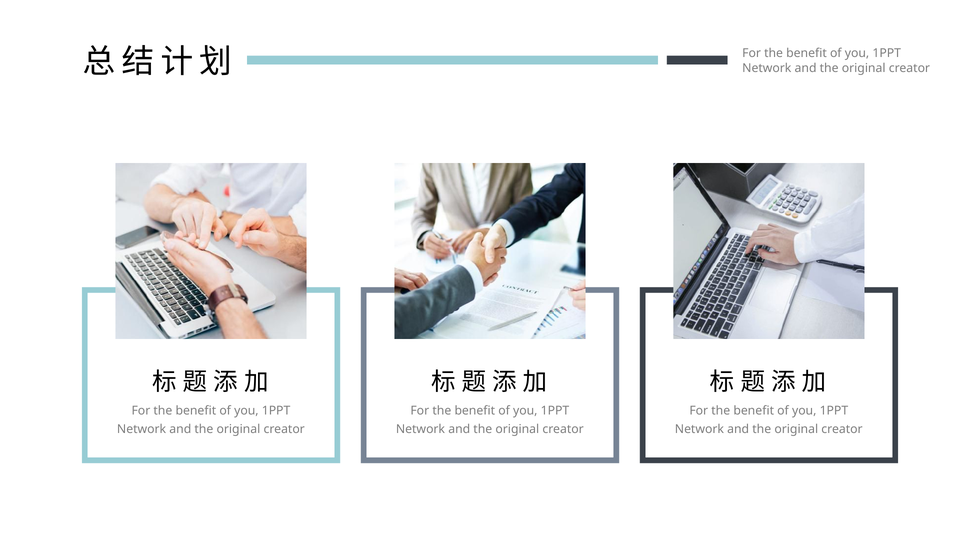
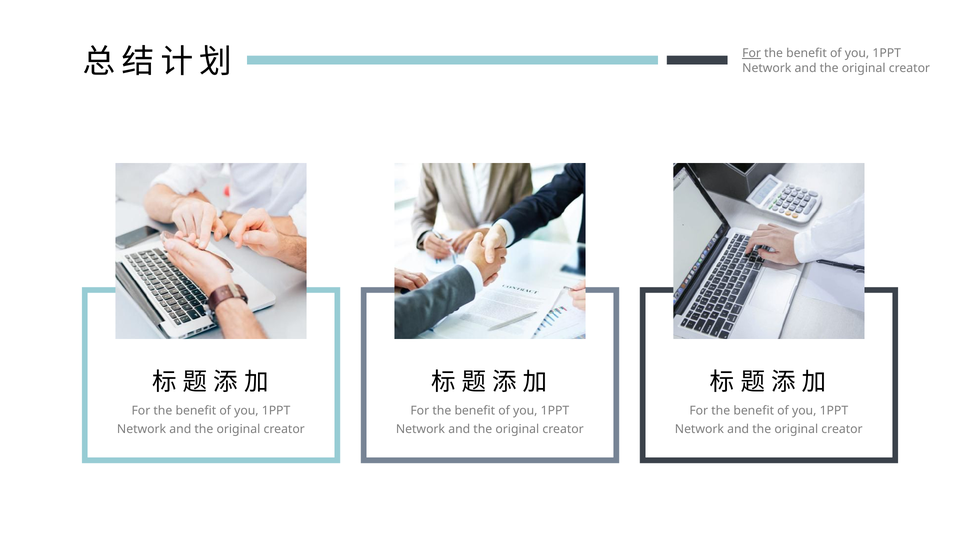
For at (752, 53) underline: none -> present
